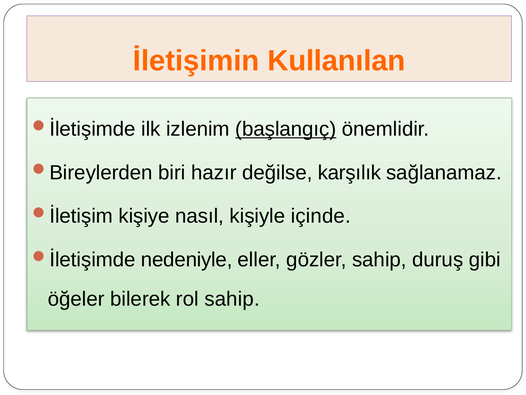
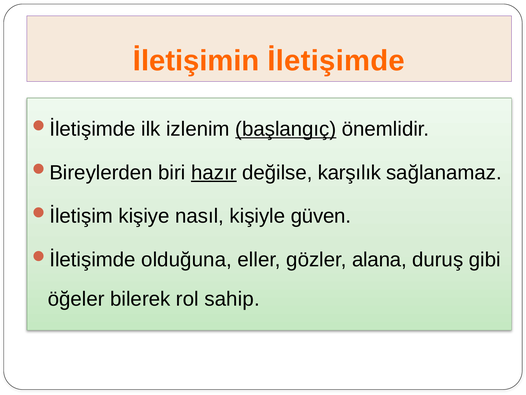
Kullanılan: Kullanılan -> İletişimde
hazır underline: none -> present
içinde: içinde -> güven
nedeniyle: nedeniyle -> olduğuna
gözler sahip: sahip -> alana
